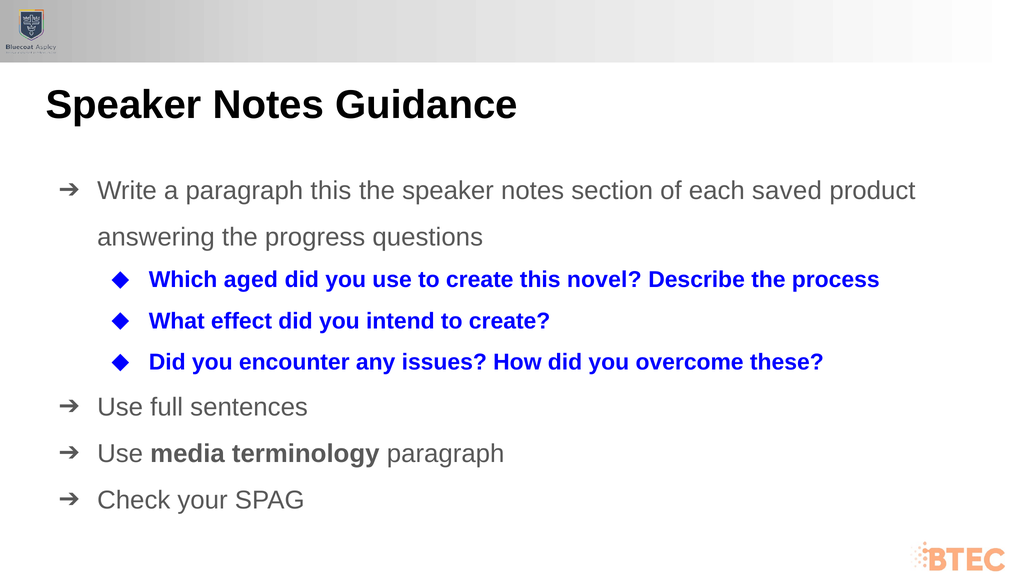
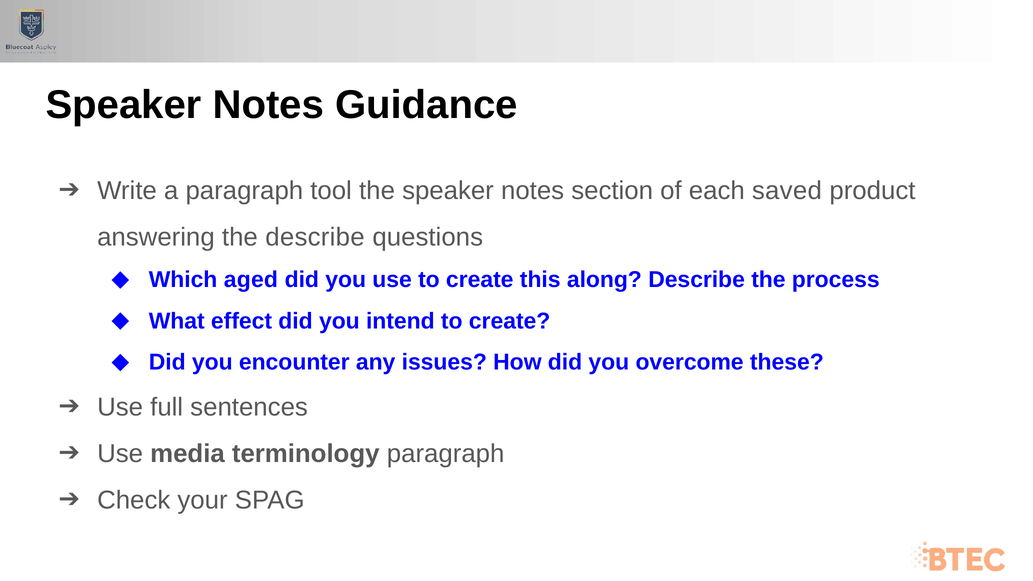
paragraph this: this -> tool
the progress: progress -> describe
novel: novel -> along
